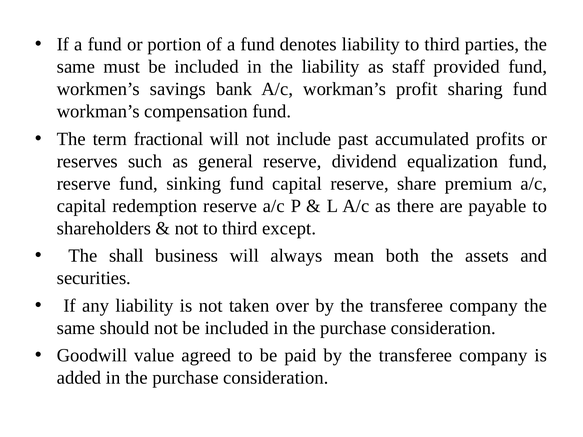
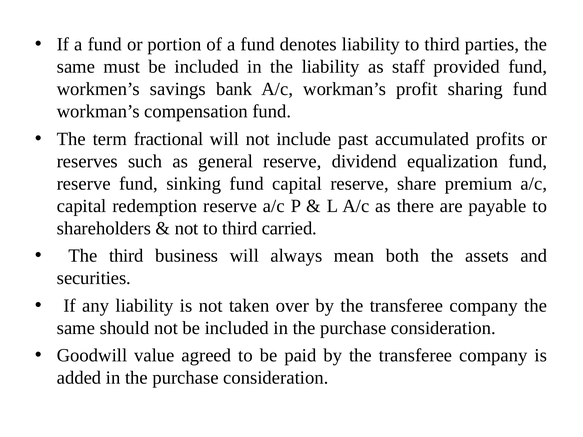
except: except -> carried
The shall: shall -> third
